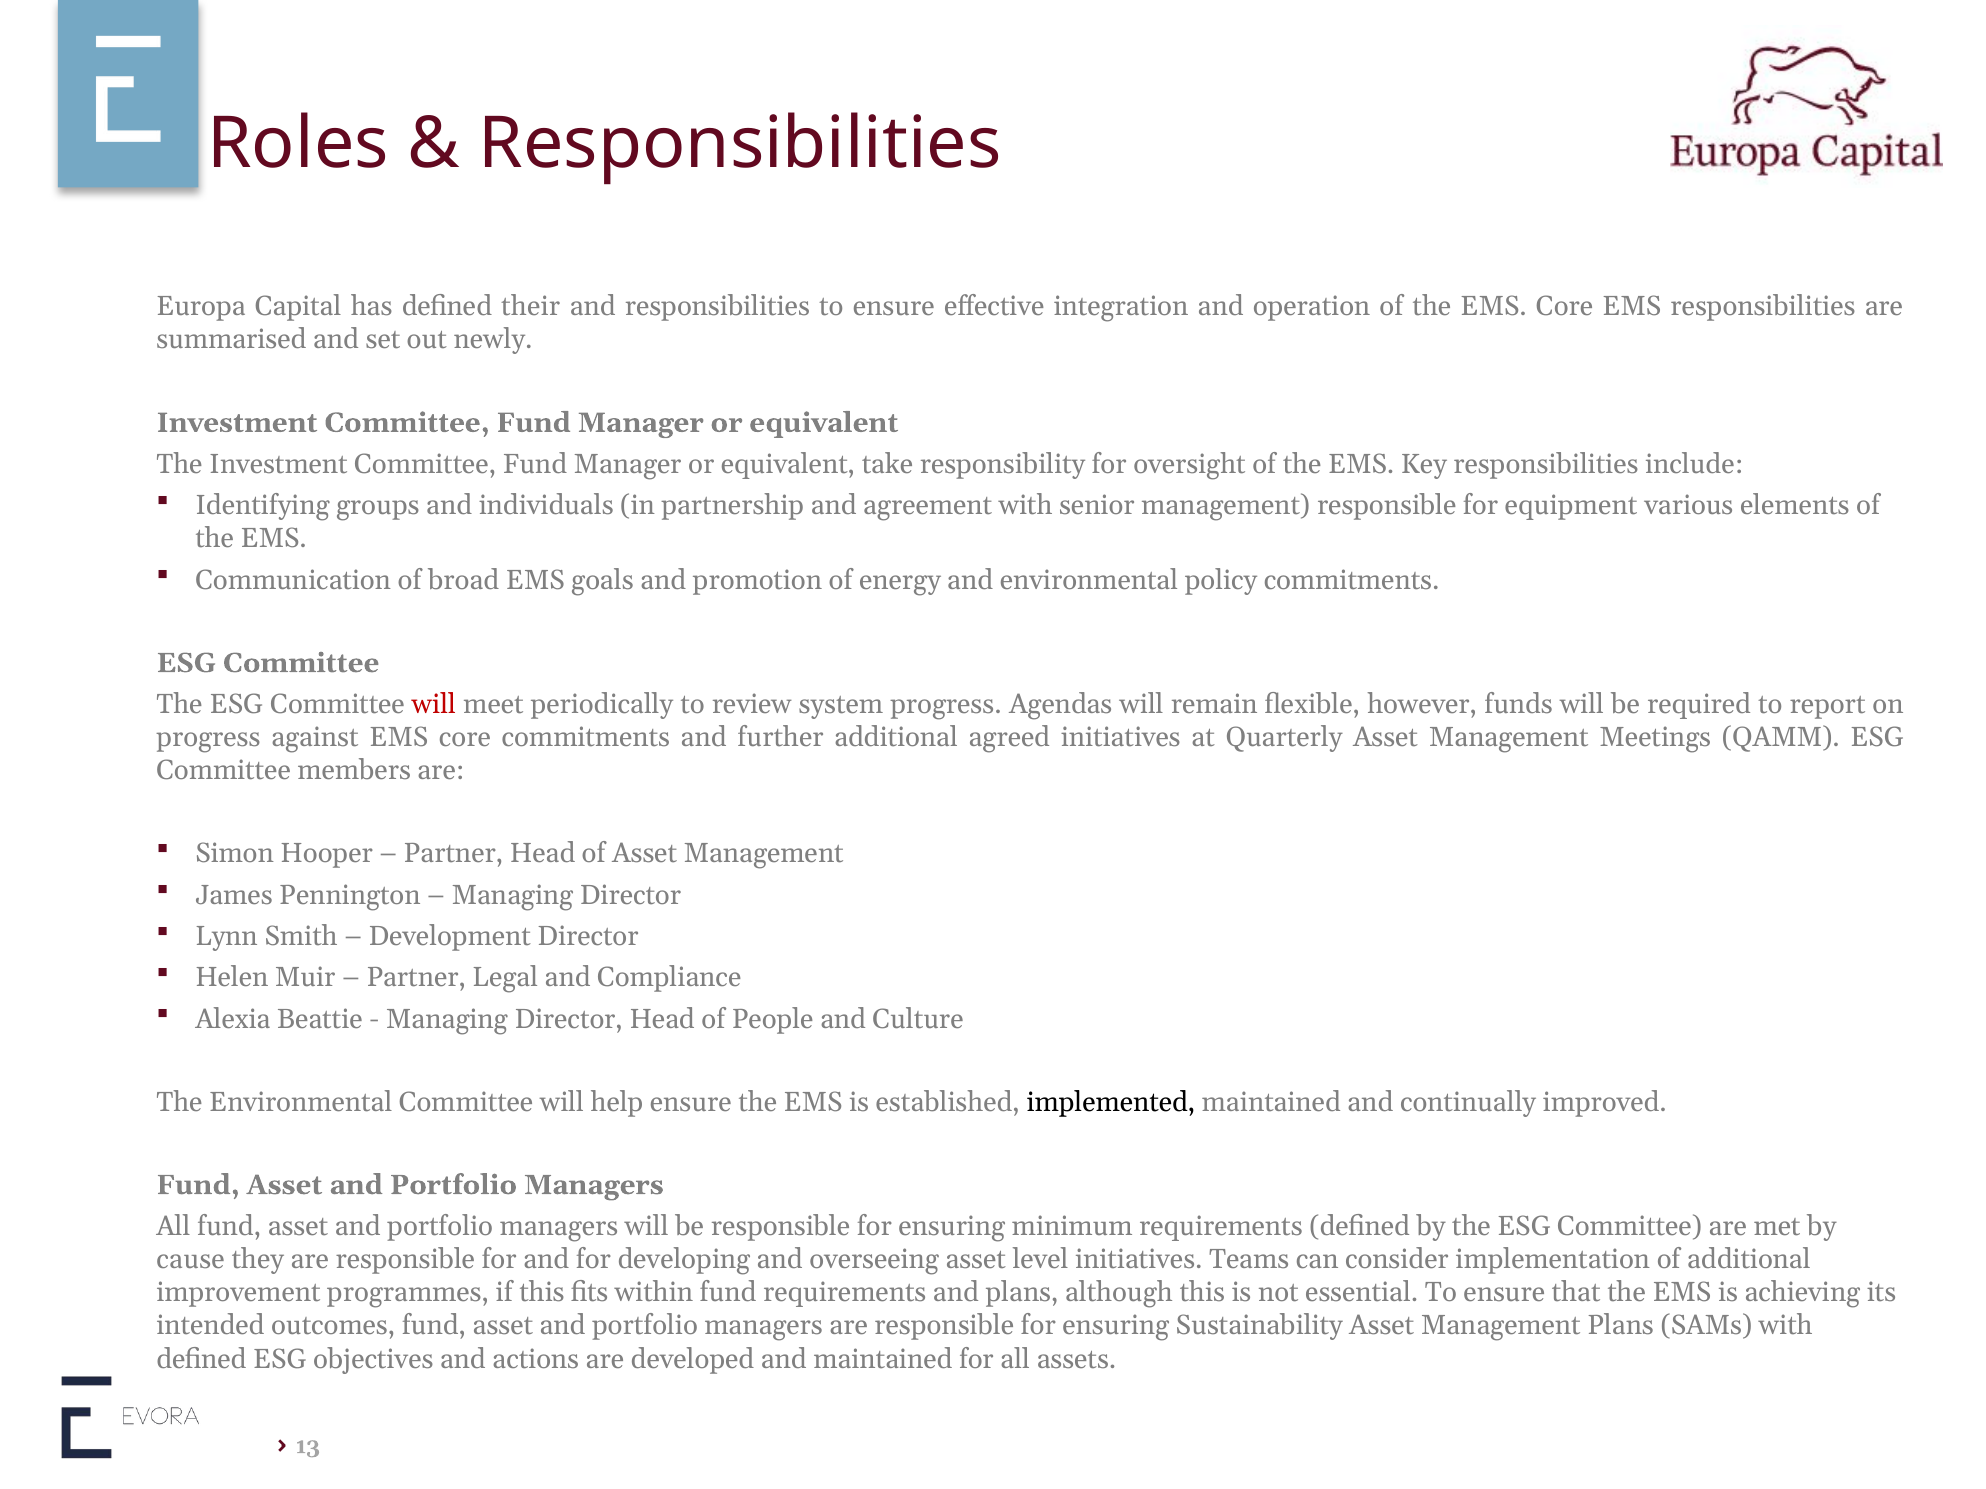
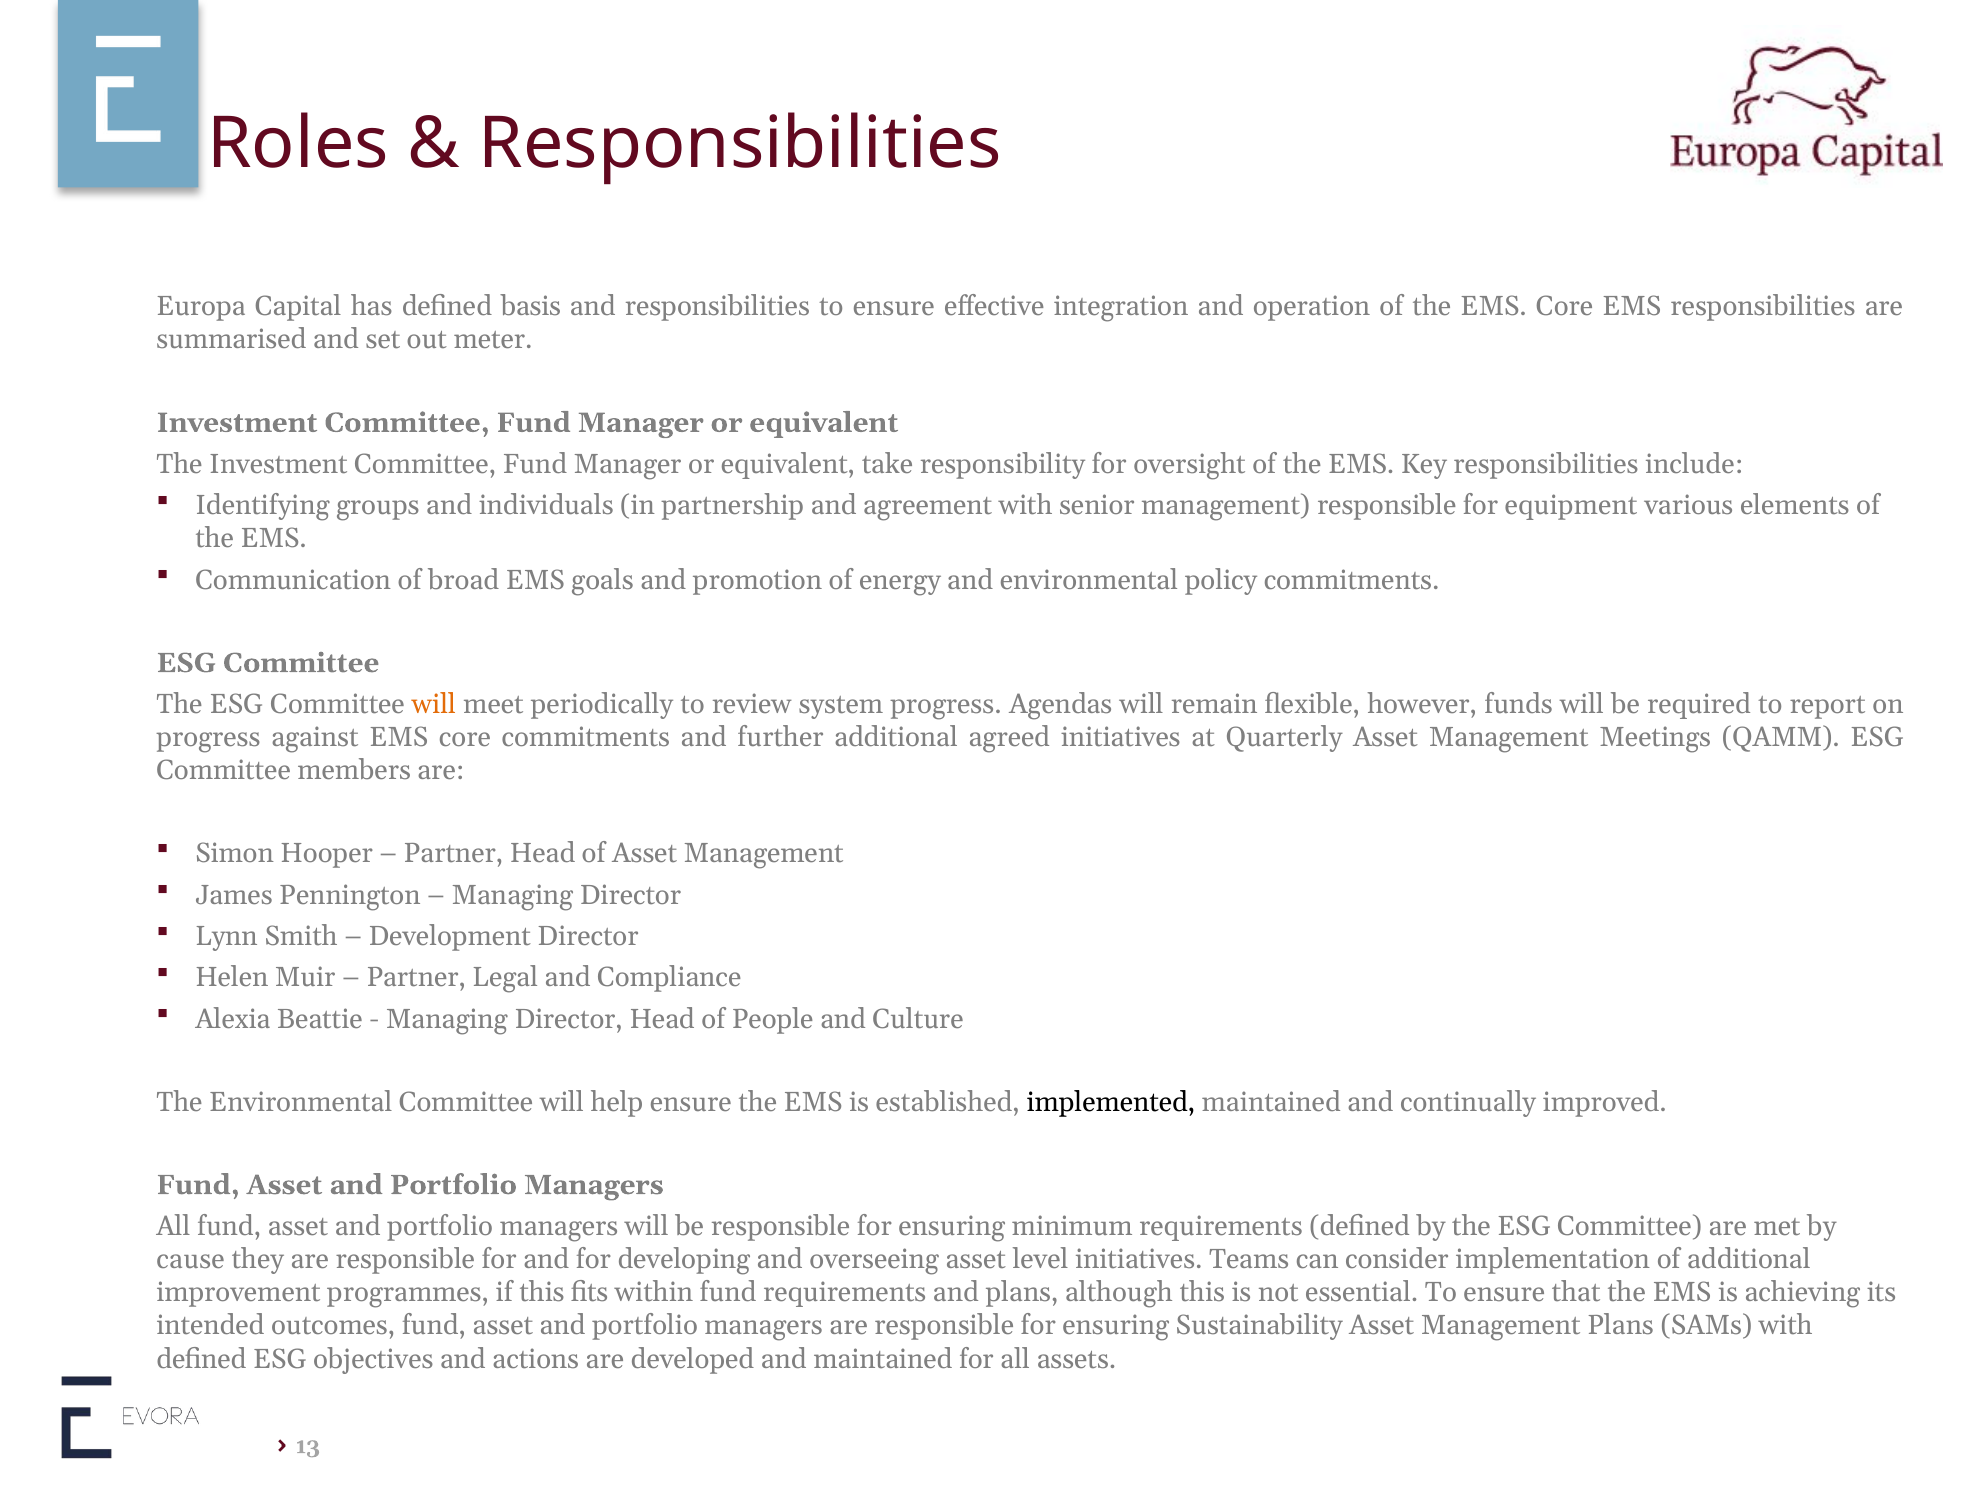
their: their -> basis
newly: newly -> meter
will at (434, 705) colour: red -> orange
